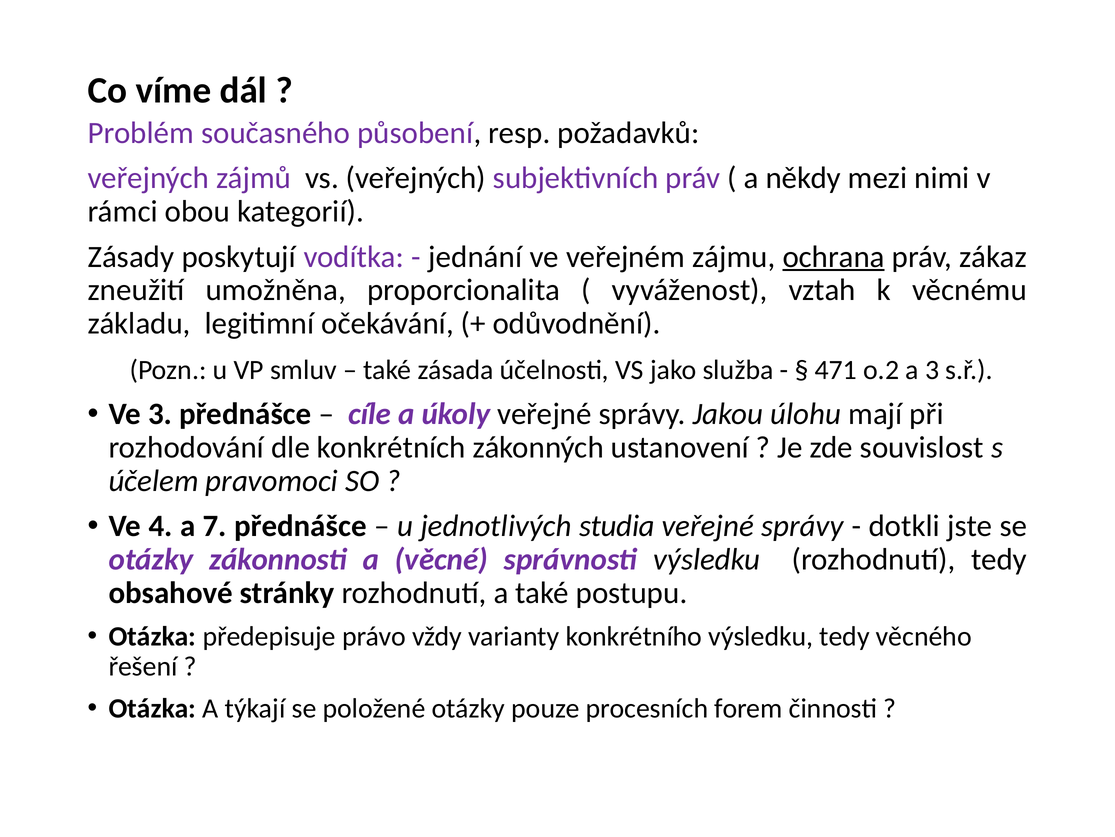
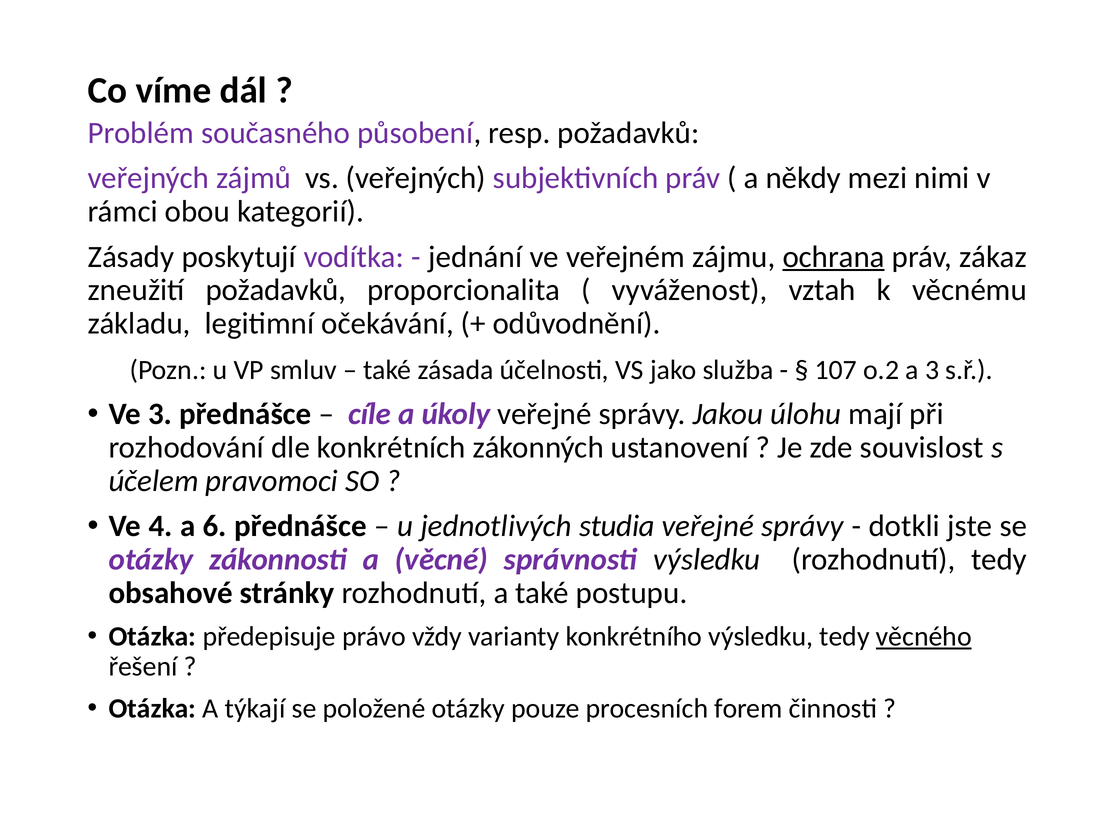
zneužití umožněna: umožněna -> požadavků
471: 471 -> 107
7: 7 -> 6
věcného underline: none -> present
